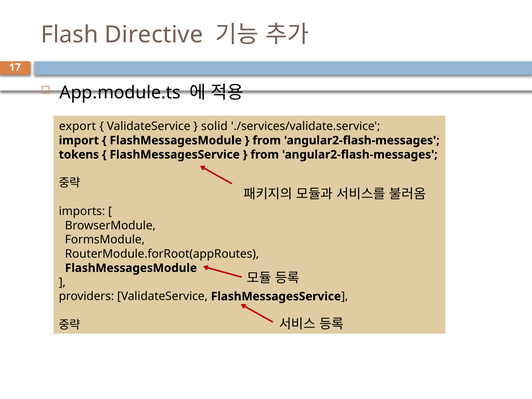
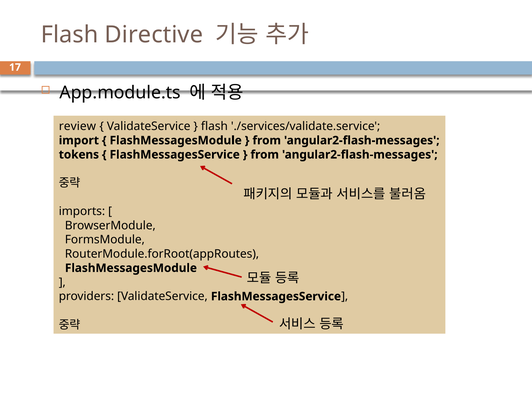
export: export -> review
solid at (214, 126): solid -> flash
